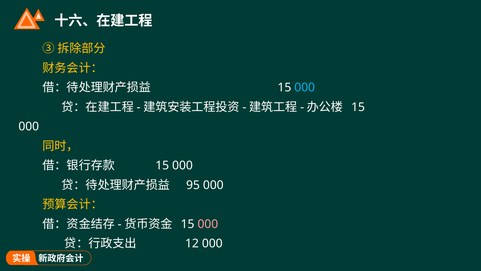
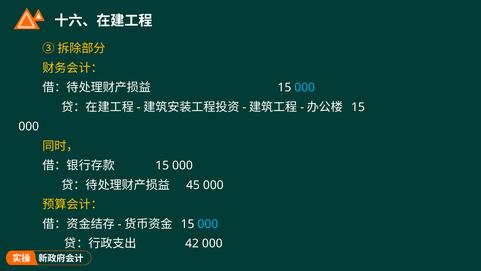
95: 95 -> 45
000 at (208, 224) colour: pink -> light blue
12: 12 -> 42
